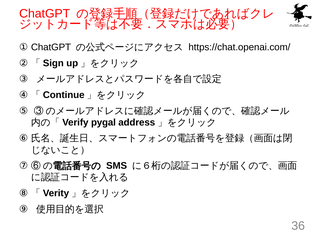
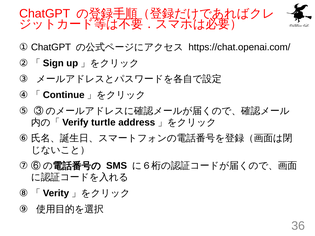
pygal: pygal -> turtle
